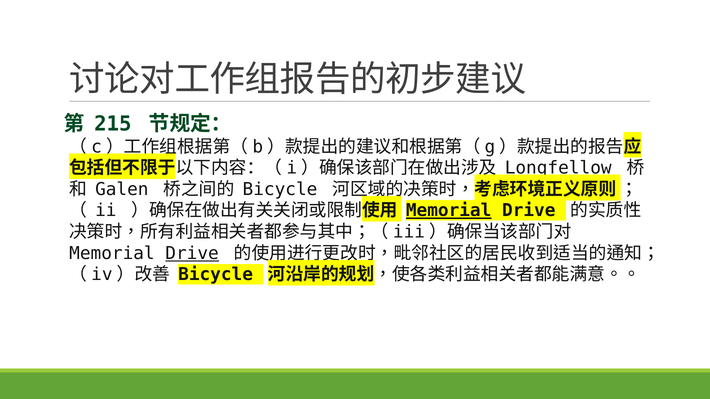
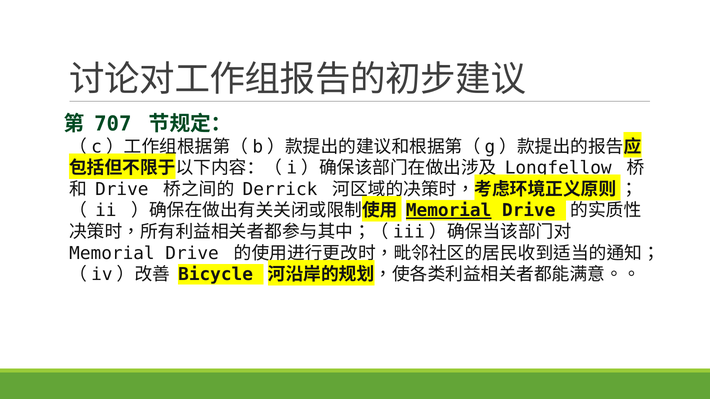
215: 215 -> 707
Galen at (122, 190): Galen -> Drive
Bicycle at (280, 190): Bicycle -> Derrick
Drive at (192, 253) underline: present -> none
